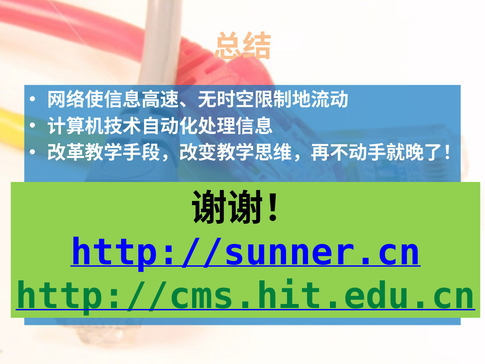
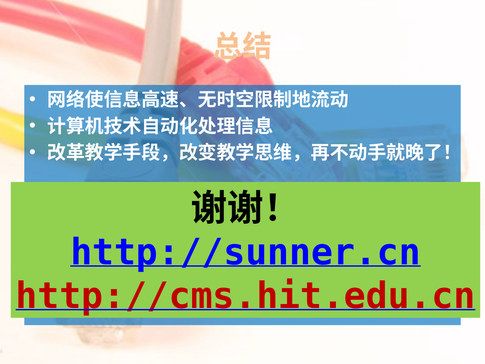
http://cms.hit.edu.cn colour: green -> red
